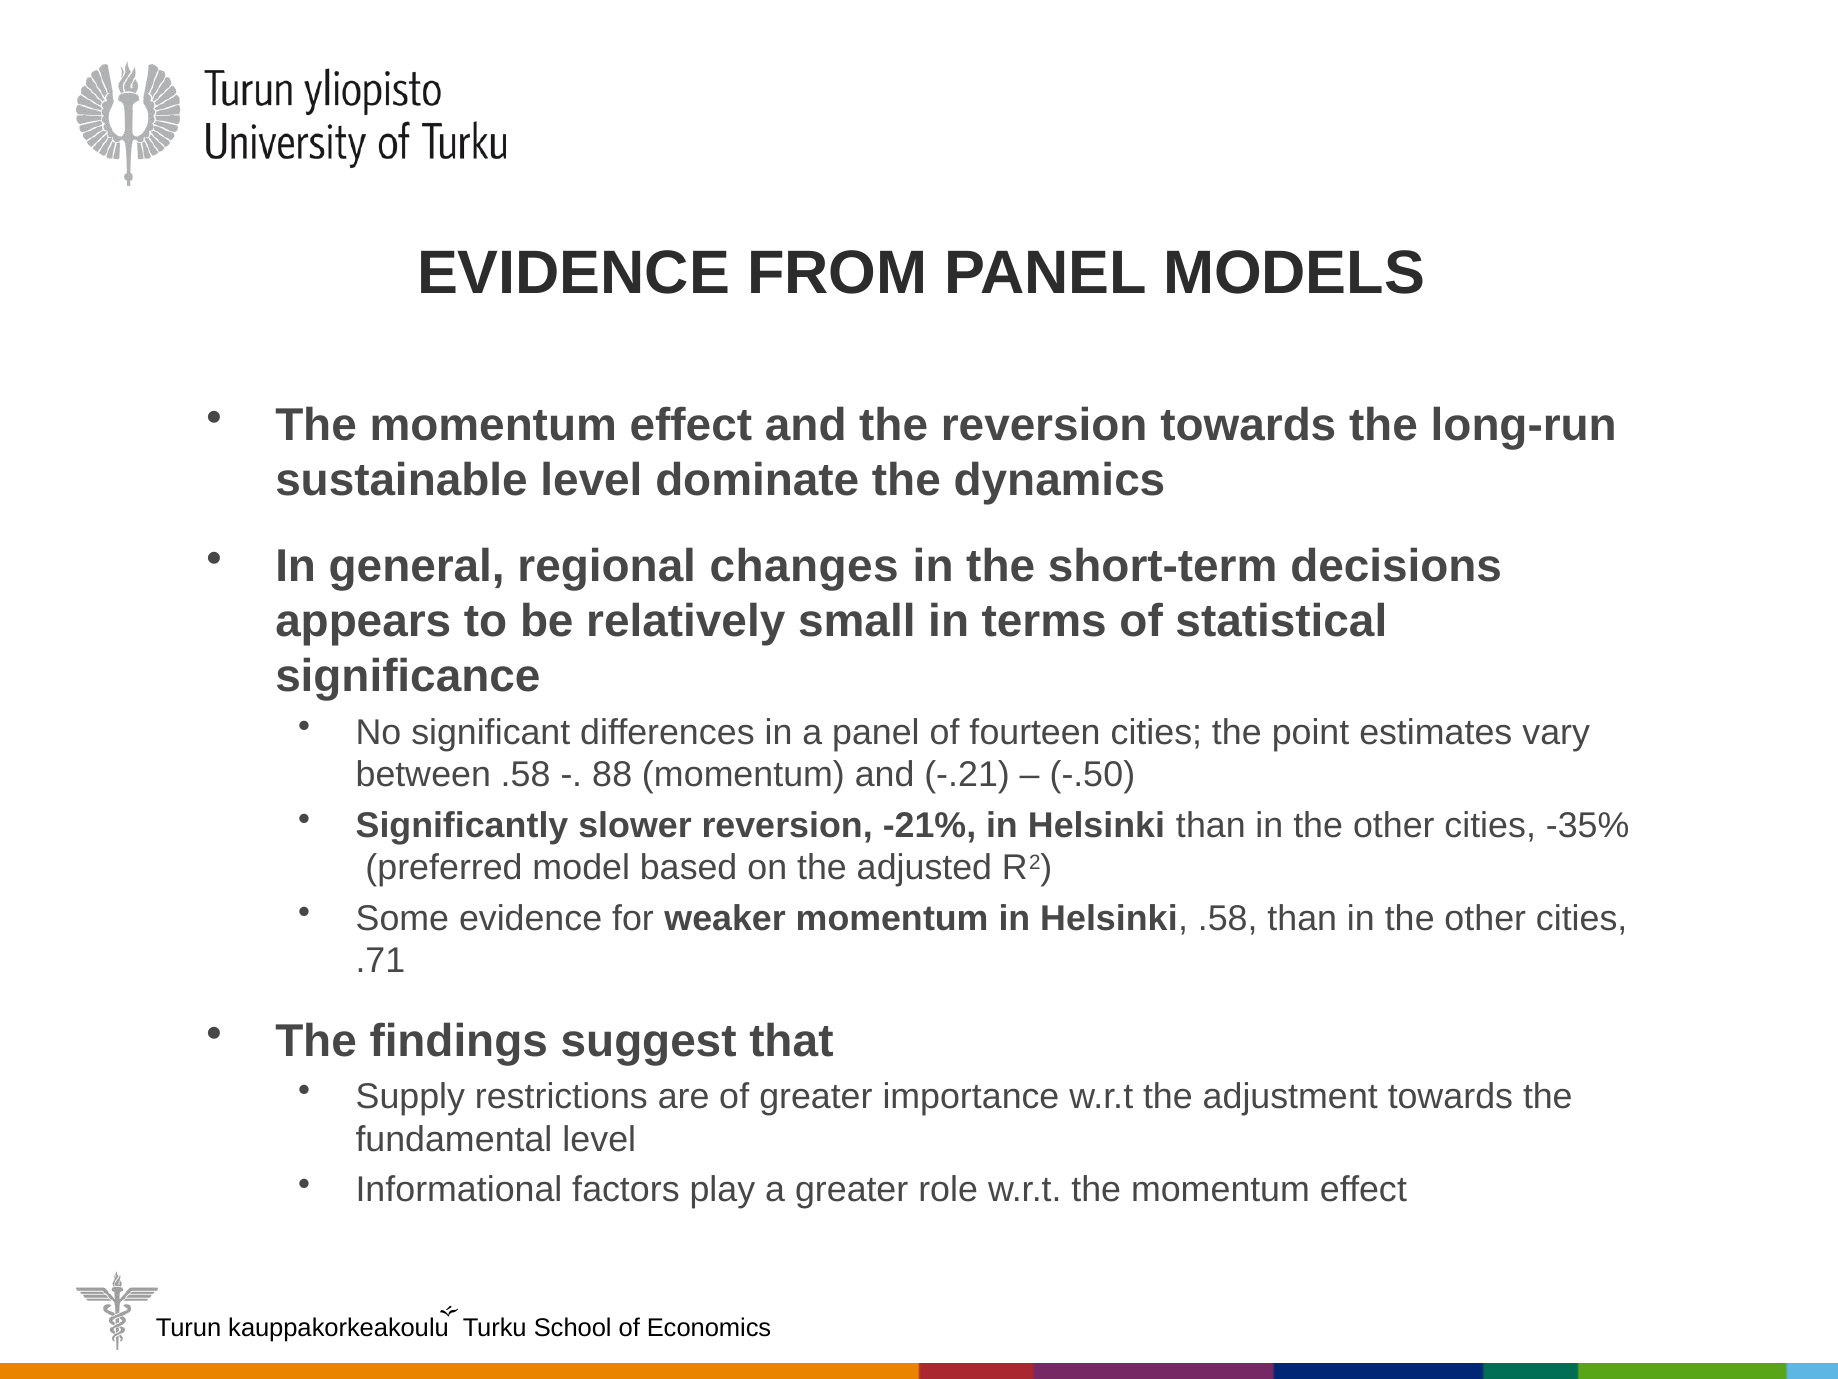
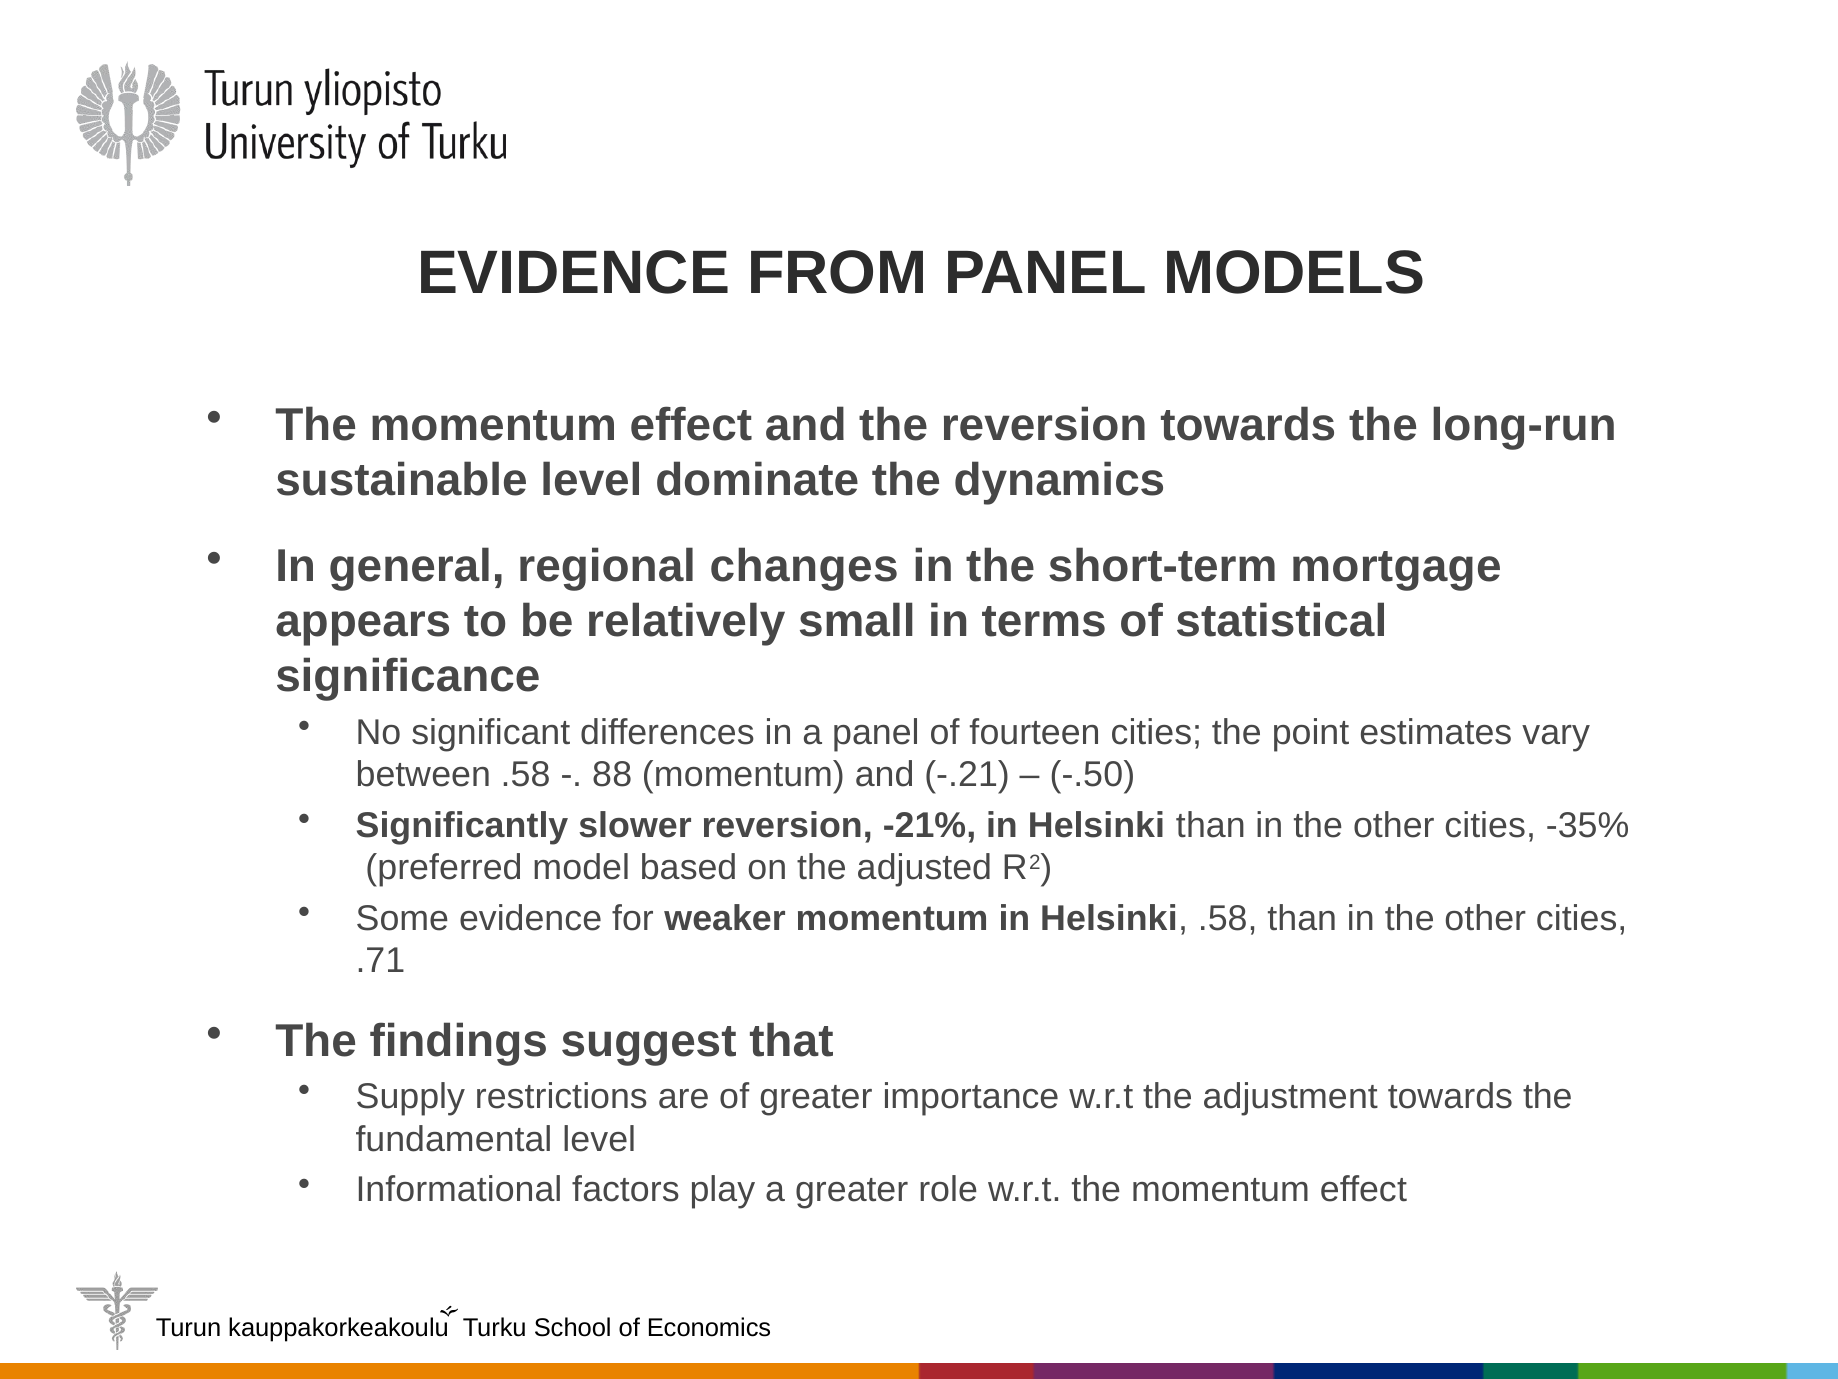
decisions: decisions -> mortgage
